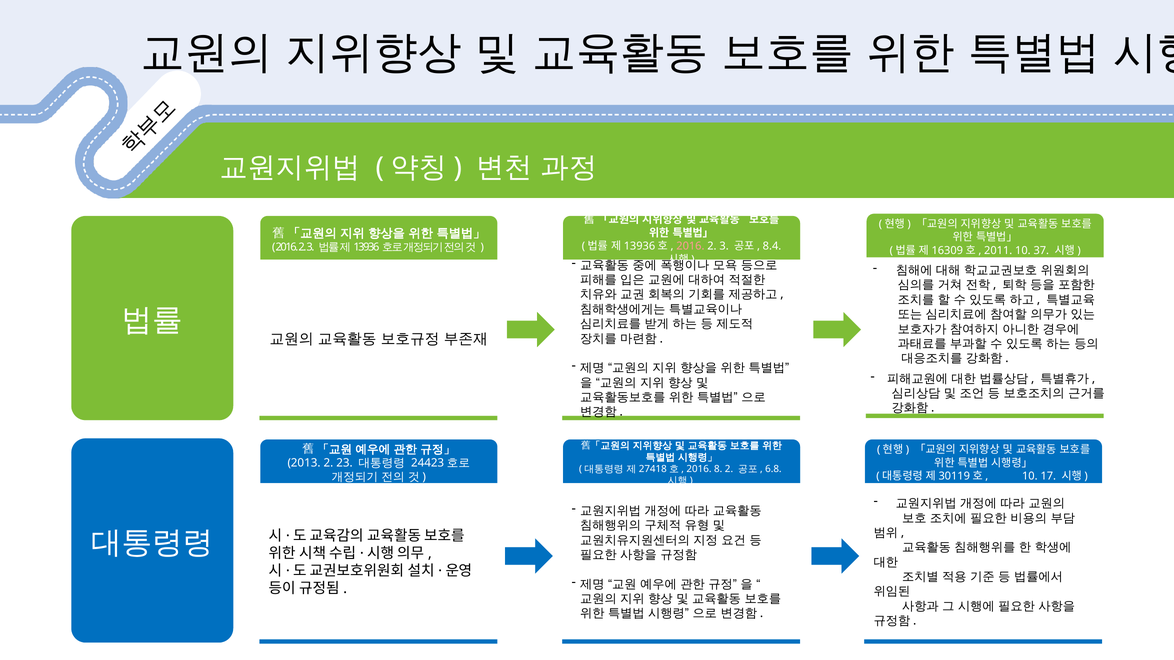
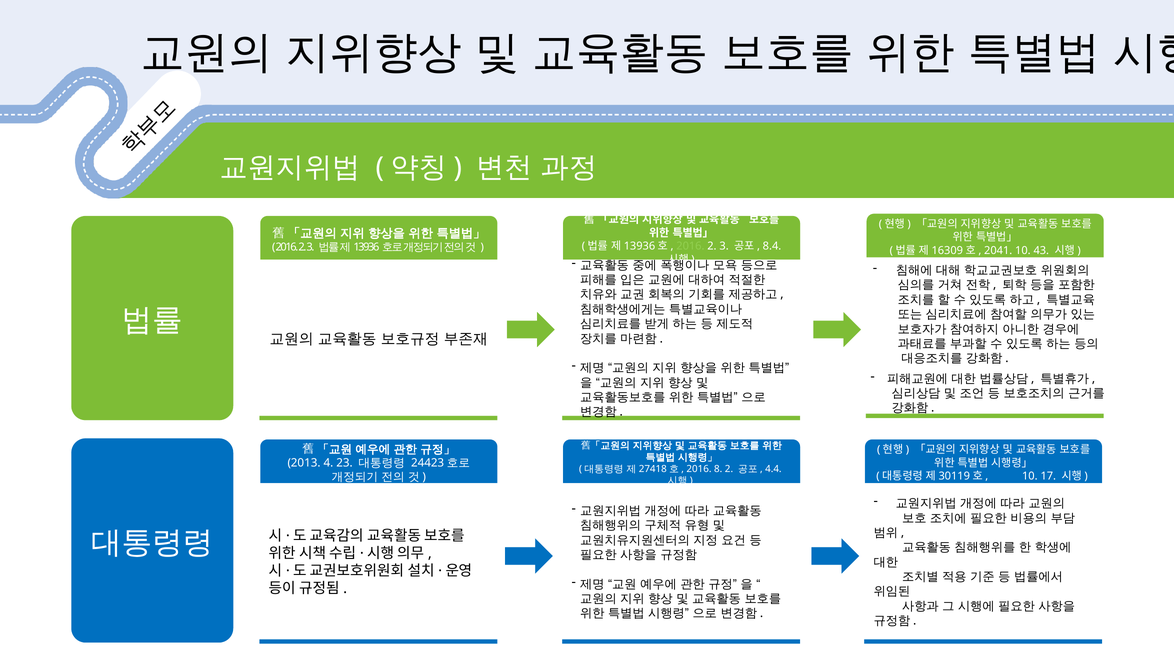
2016 at (690, 246) colour: pink -> light green
2011: 2011 -> 2041
37: 37 -> 43
2013 2: 2 -> 4
6.8: 6.8 -> 4.4
